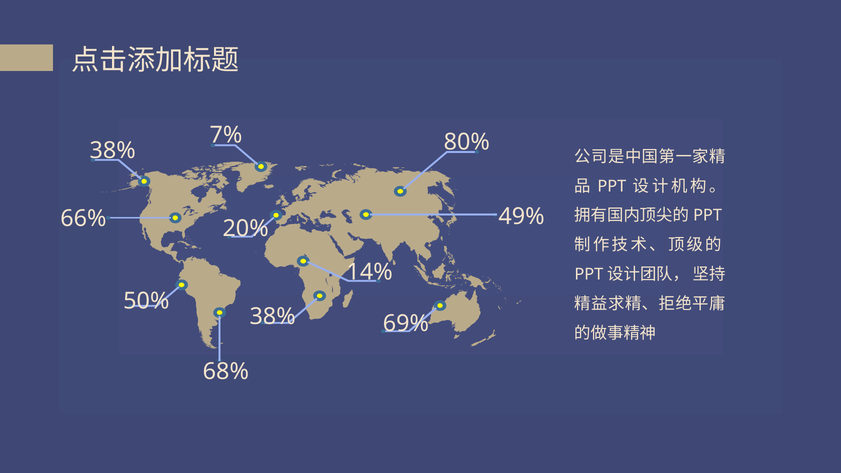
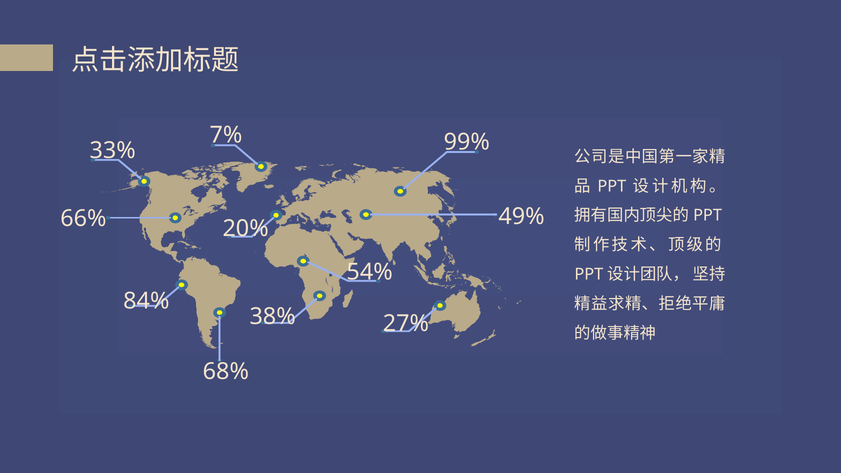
80%: 80% -> 99%
38% at (113, 150): 38% -> 33%
14%: 14% -> 54%
50%: 50% -> 84%
69%: 69% -> 27%
